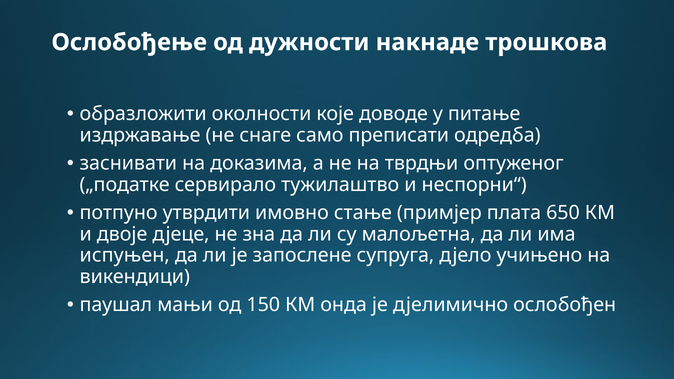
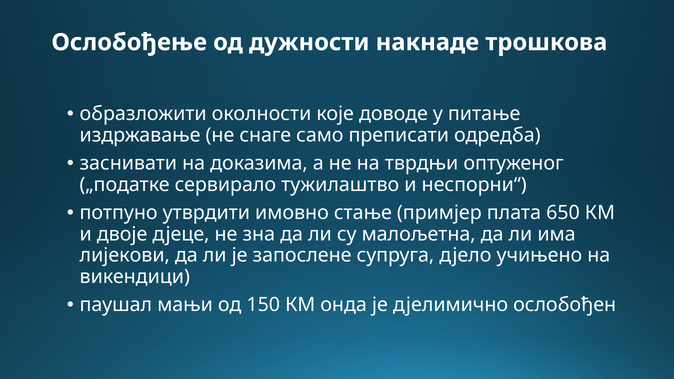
испуњен: испуњен -> лијекови
